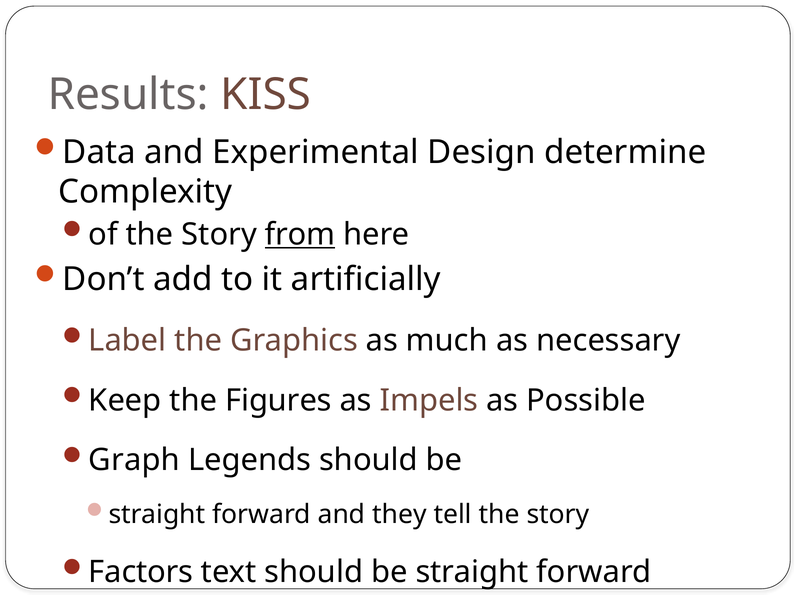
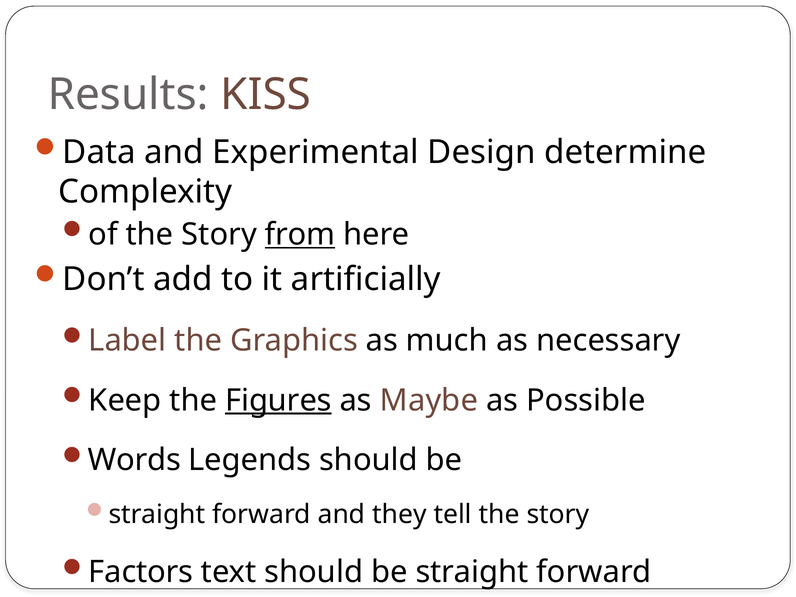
Figures underline: none -> present
Impels: Impels -> Maybe
Graph: Graph -> Words
